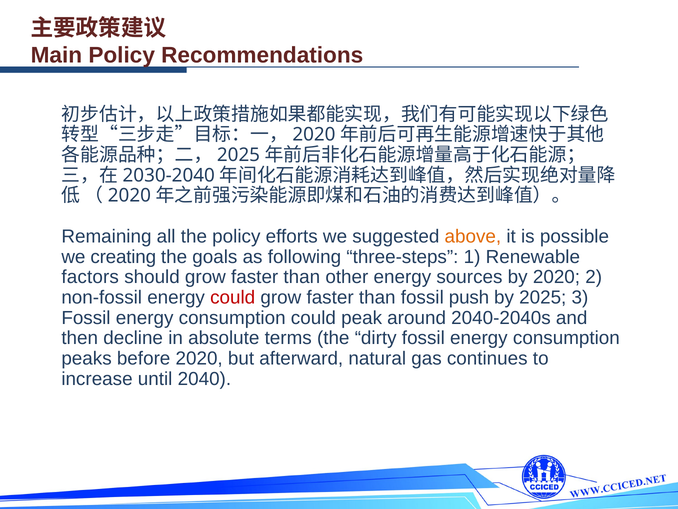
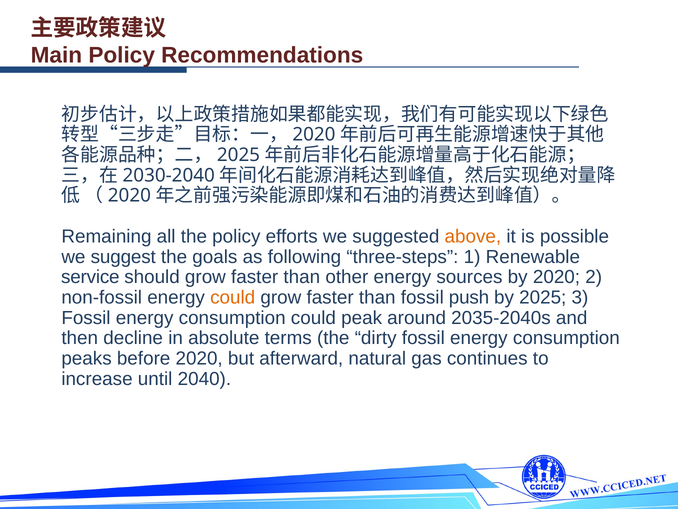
creating: creating -> suggest
factors: factors -> service
could at (233, 297) colour: red -> orange
2040-2040s: 2040-2040s -> 2035-2040s
